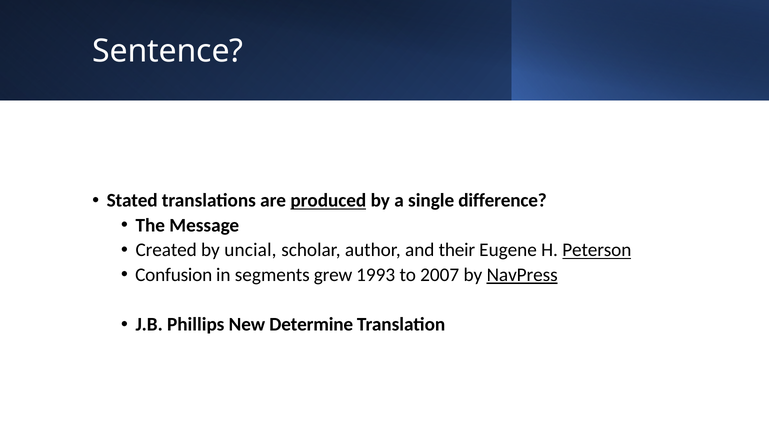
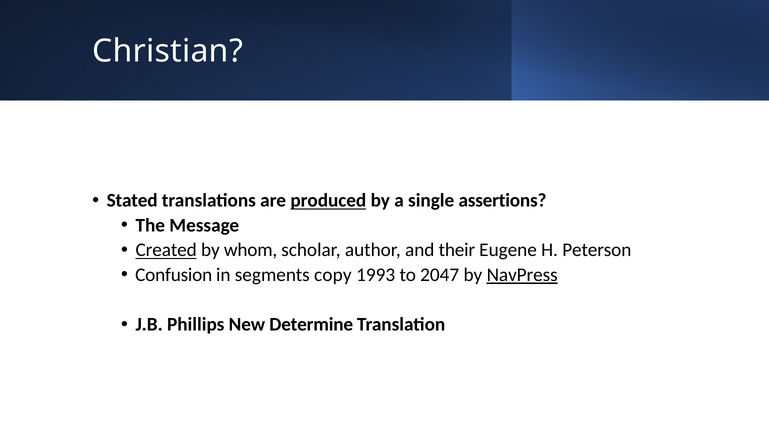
Sentence: Sentence -> Christian
difference: difference -> assertions
Created underline: none -> present
uncial: uncial -> whom
Peterson underline: present -> none
grew: grew -> copy
2007: 2007 -> 2047
